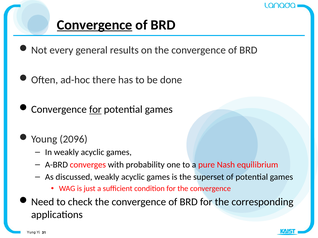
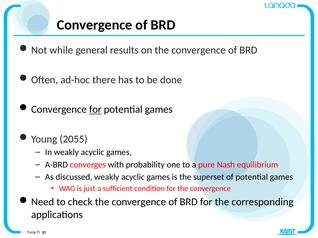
Convergence at (95, 25) underline: present -> none
every: every -> while
2096: 2096 -> 2055
